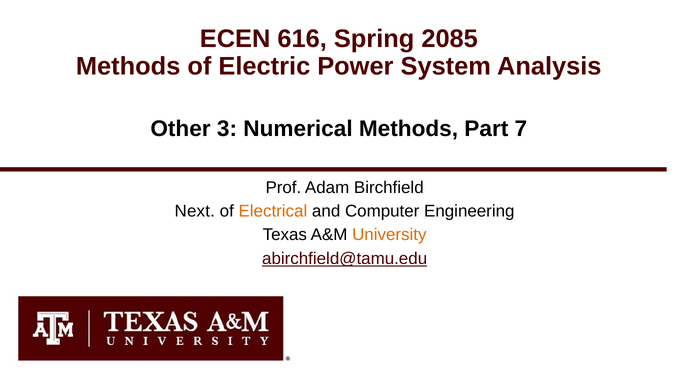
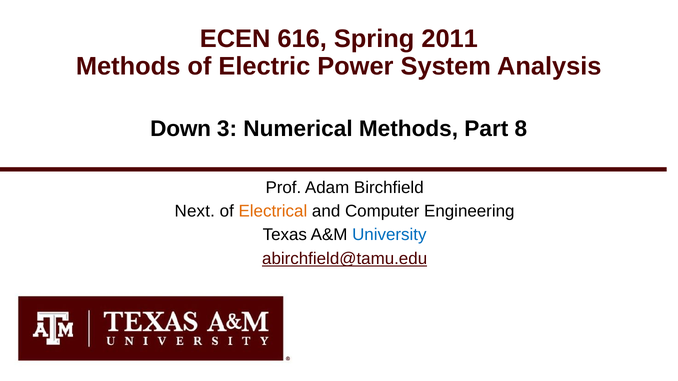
2085: 2085 -> 2011
Other: Other -> Down
7: 7 -> 8
University colour: orange -> blue
